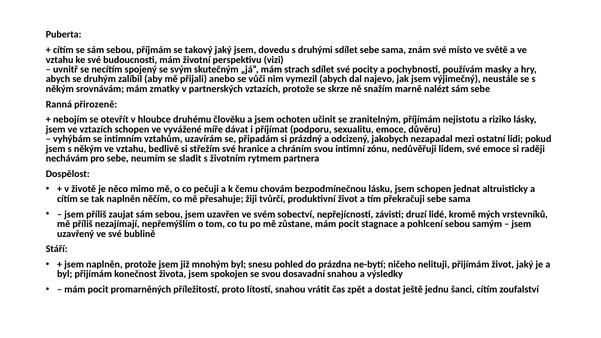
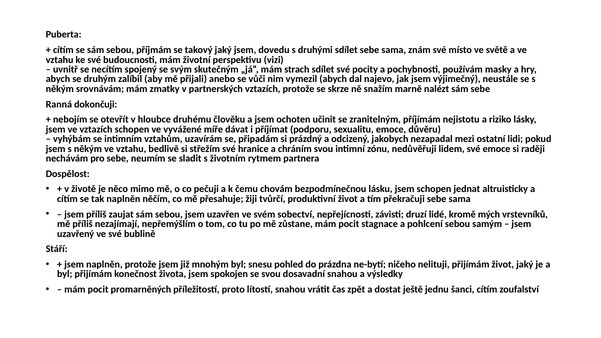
přirozeně: přirozeně -> dokončuji
